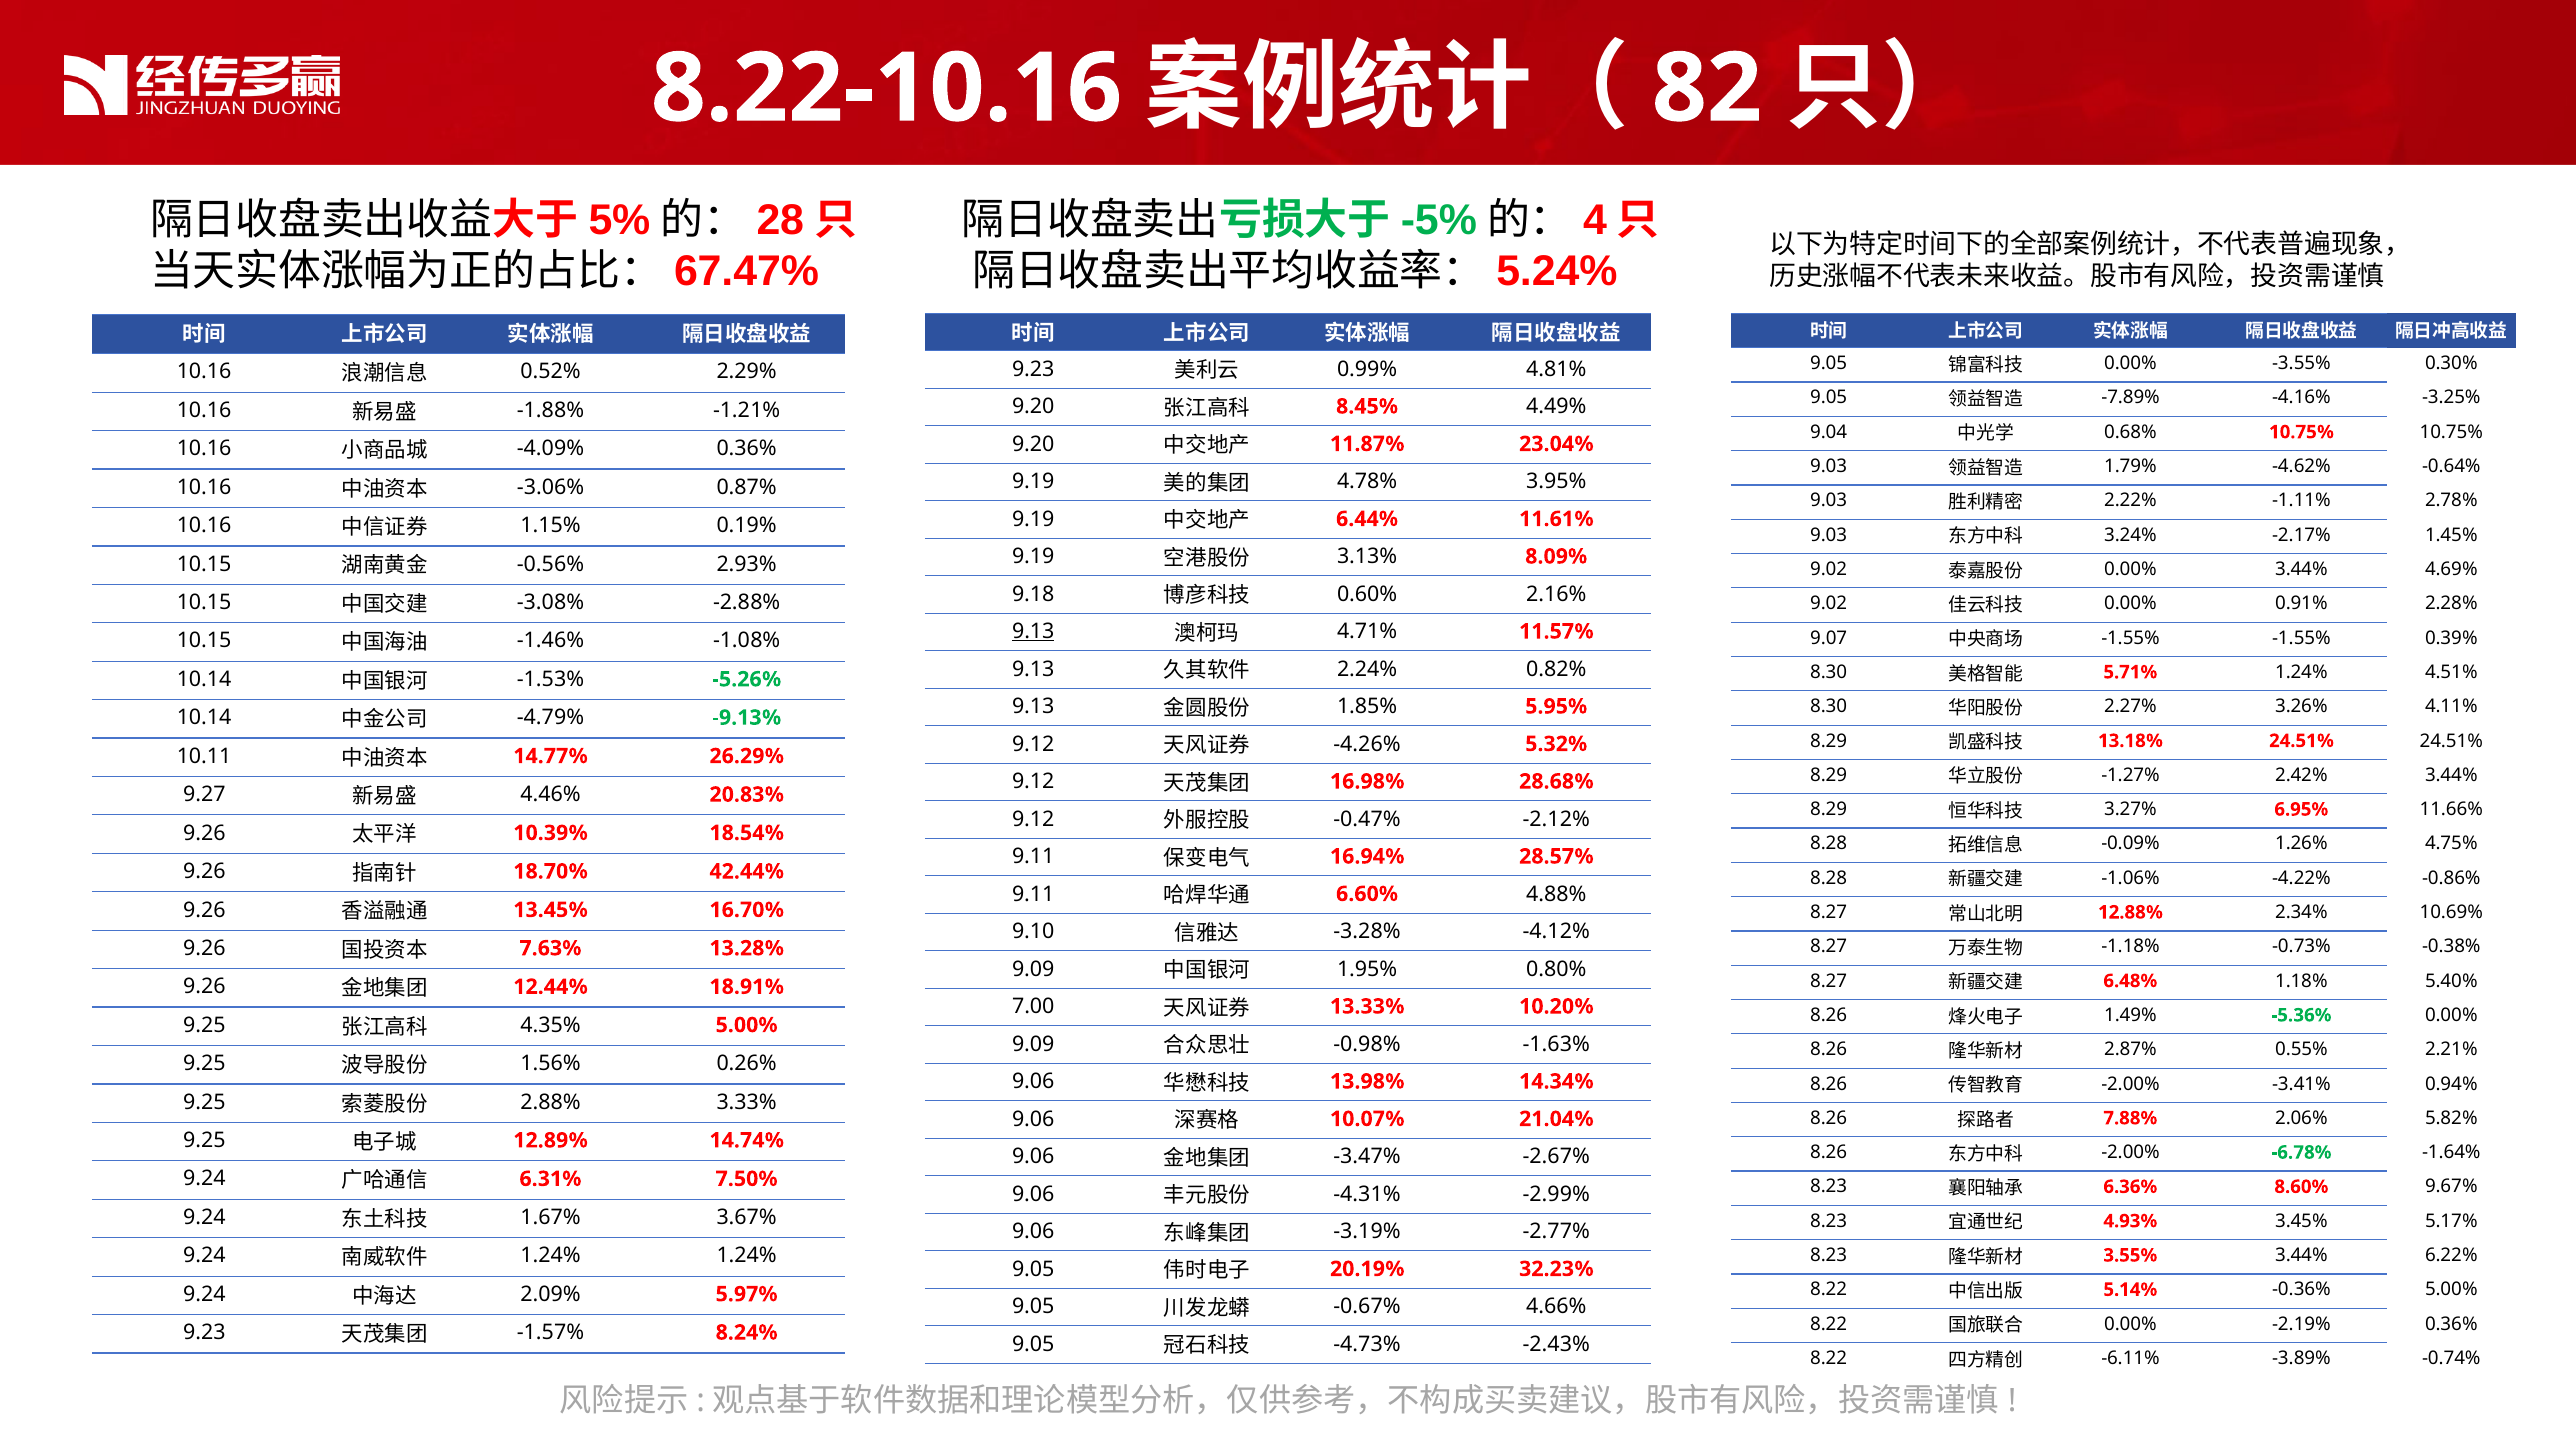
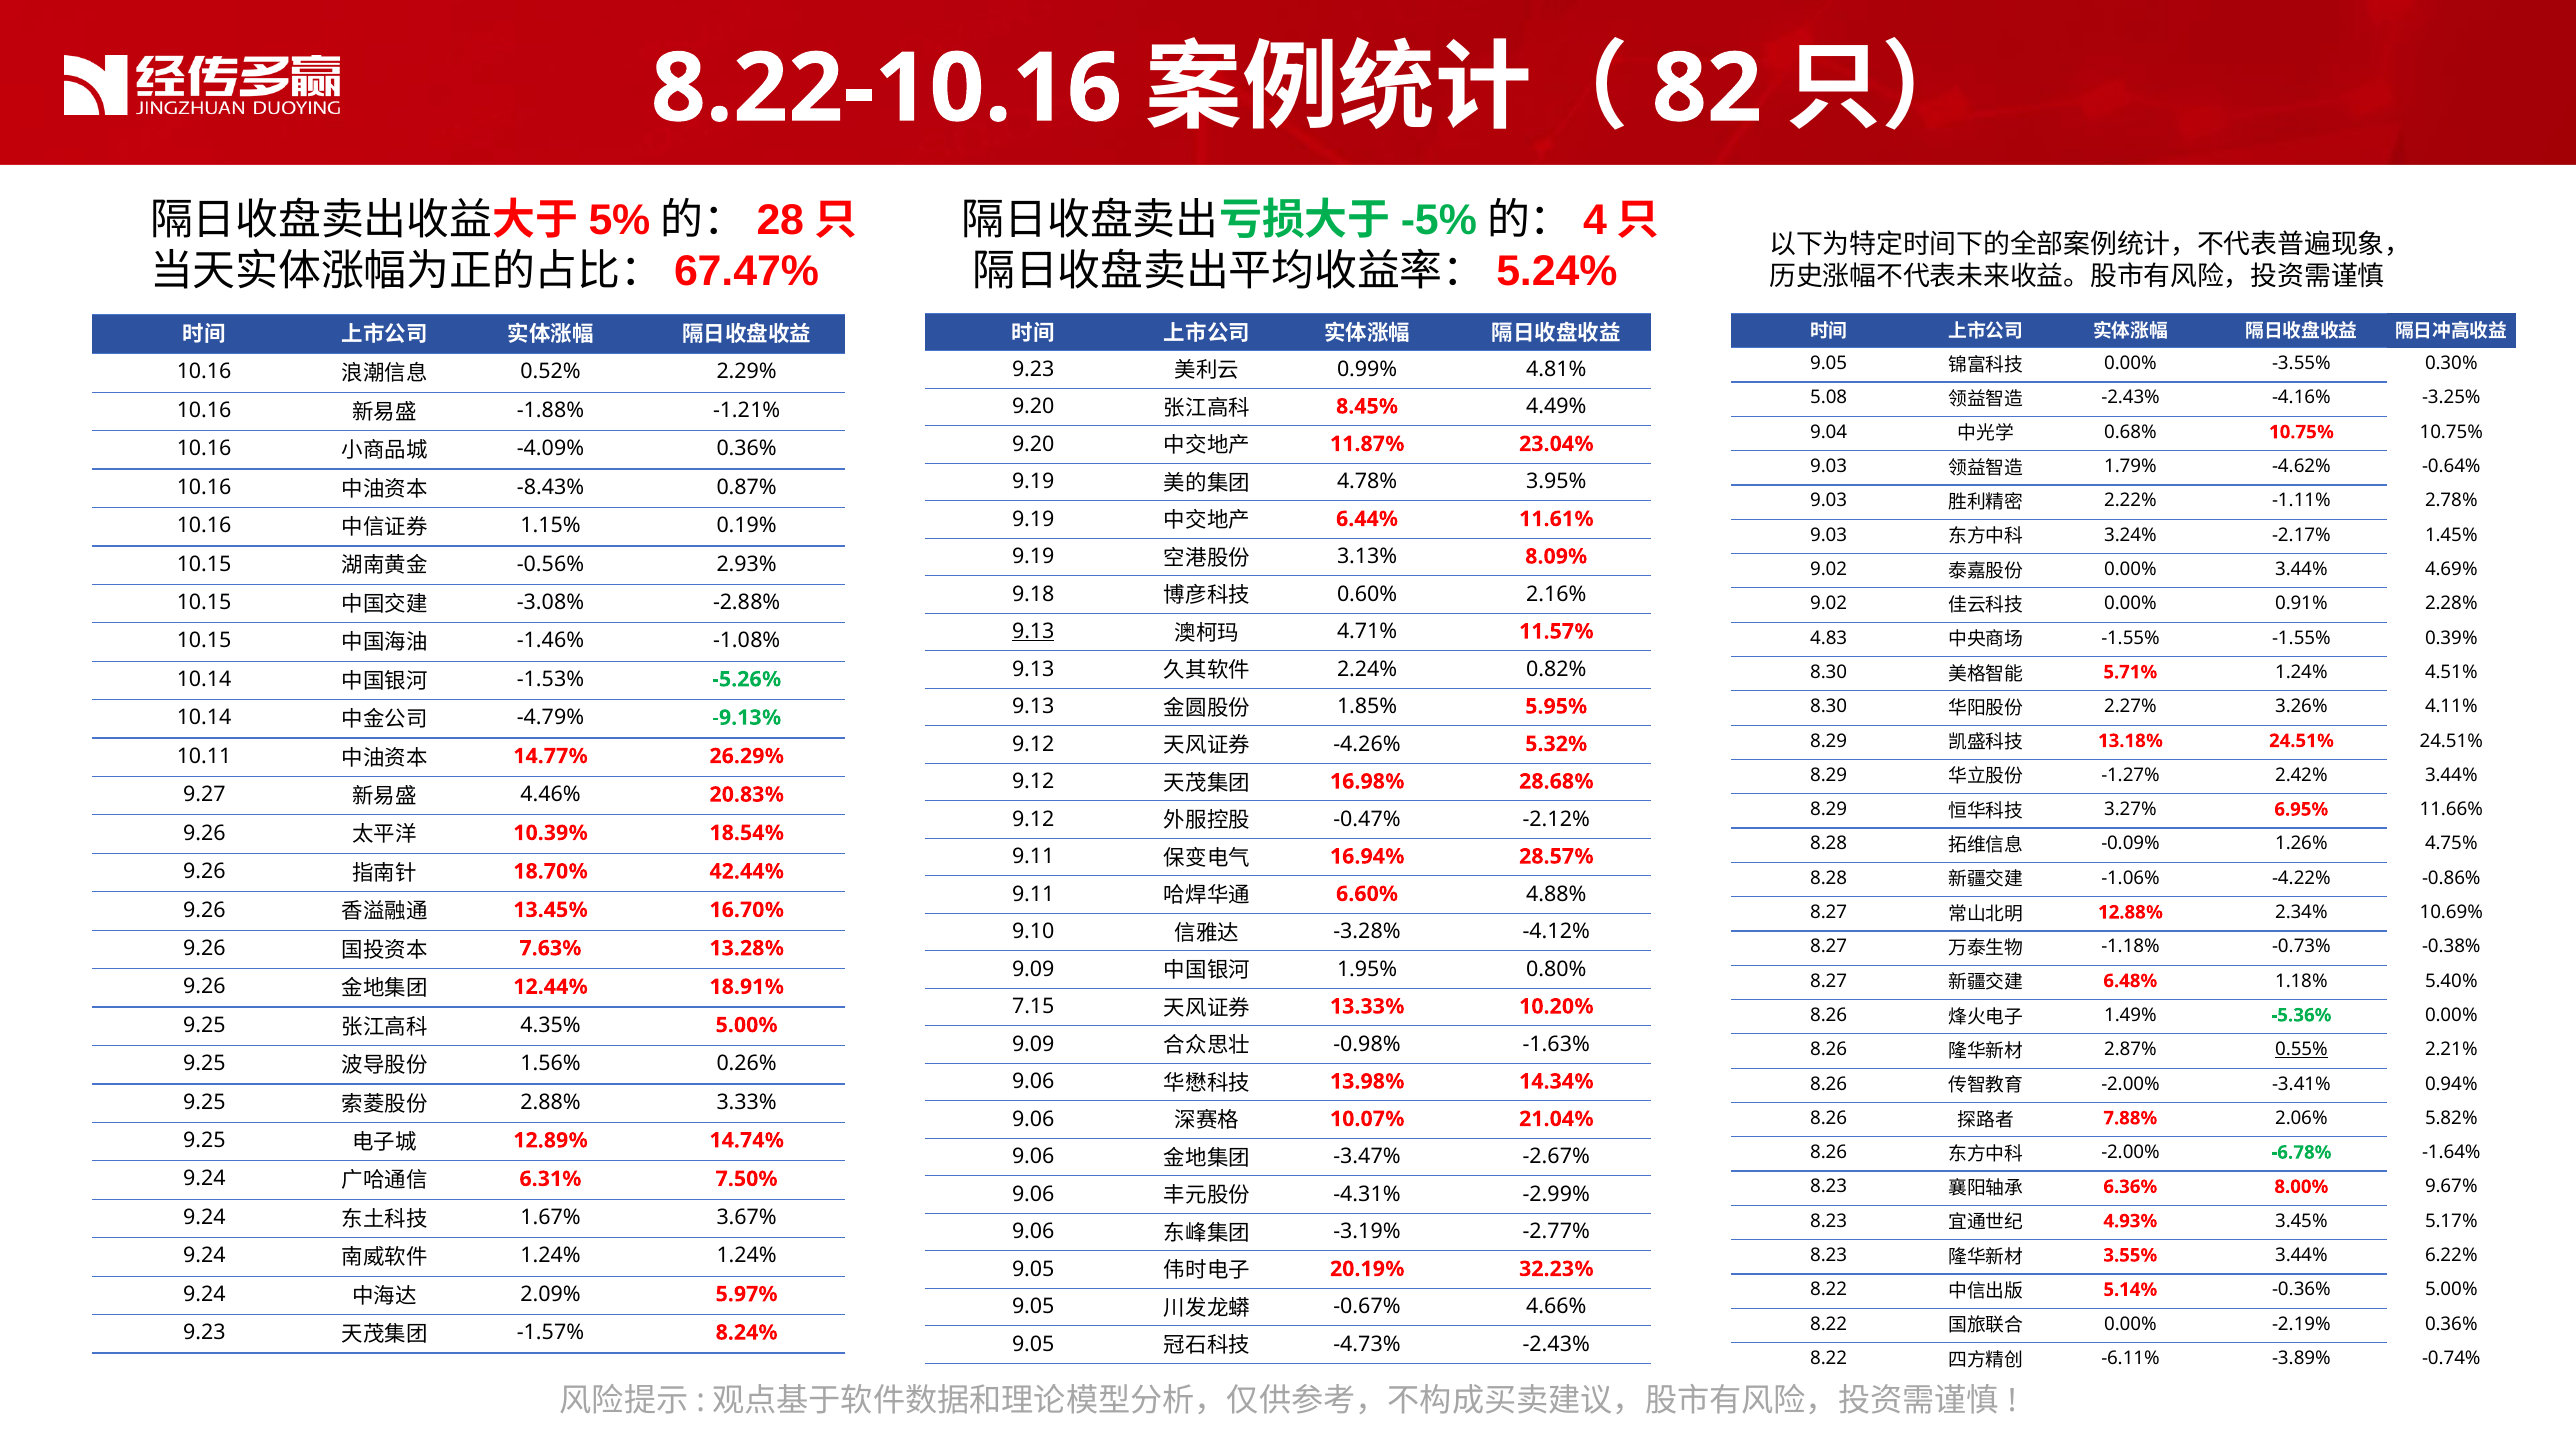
9.05 at (1829, 398): 9.05 -> 5.08
-7.89% at (2131, 398): -7.89% -> -2.43%
-3.06%: -3.06% -> -8.43%
9.07: 9.07 -> 4.83
7.00: 7.00 -> 7.15
0.55% underline: none -> present
8.60%: 8.60% -> 8.00%
